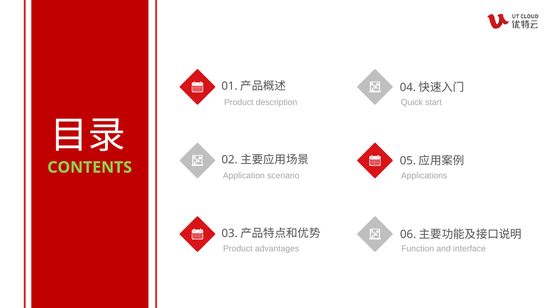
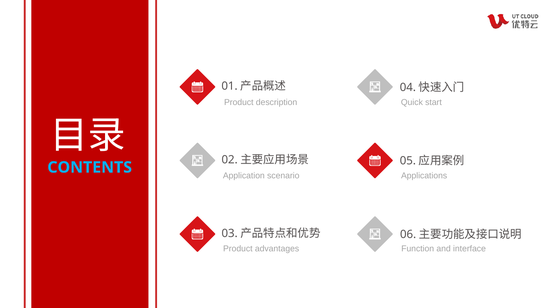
CONTENTS colour: light green -> light blue
